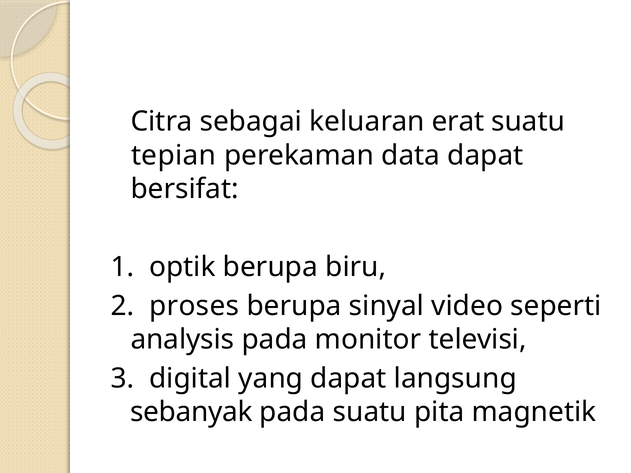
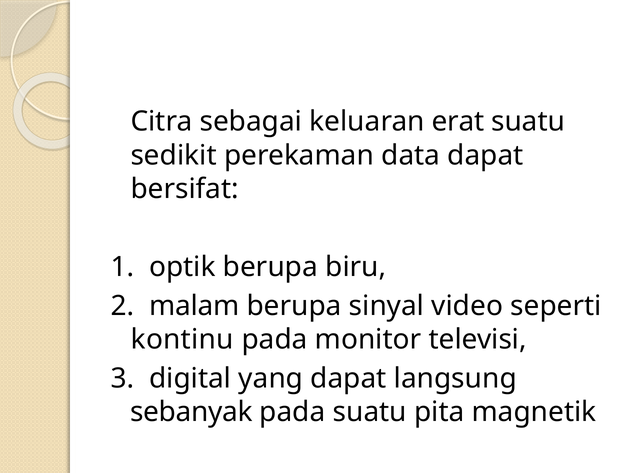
tepian: tepian -> sedikit
proses: proses -> malam
analysis: analysis -> kontinu
